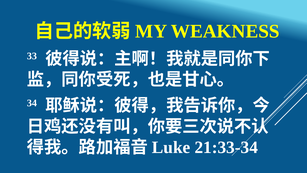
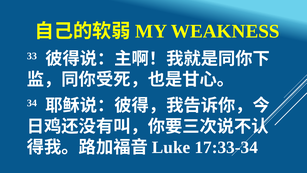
21:33-34: 21:33-34 -> 17:33-34
